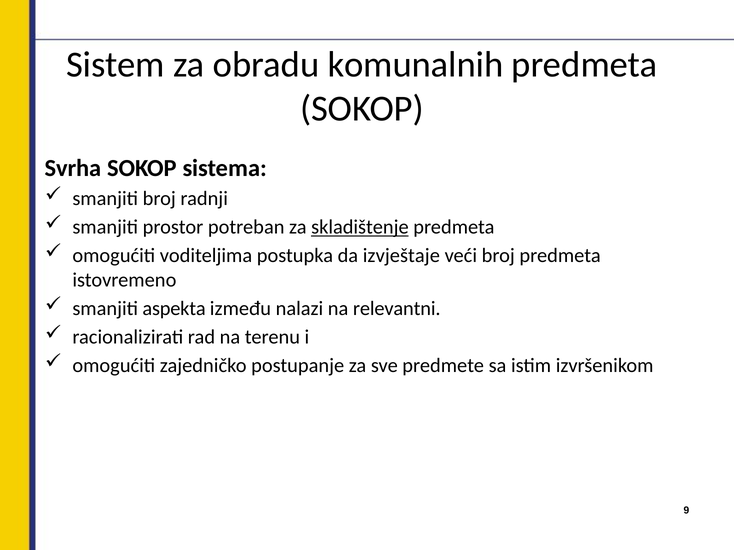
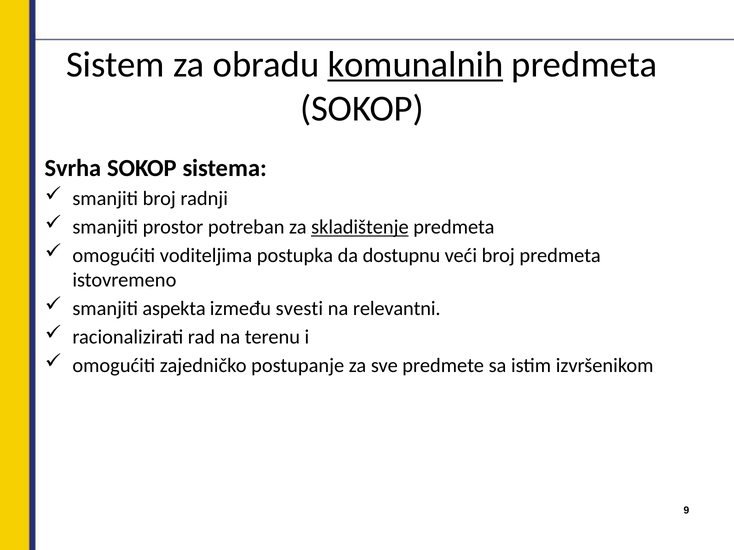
komunalnih underline: none -> present
izvještaje: izvještaje -> dostupnu
nalazi: nalazi -> svesti
